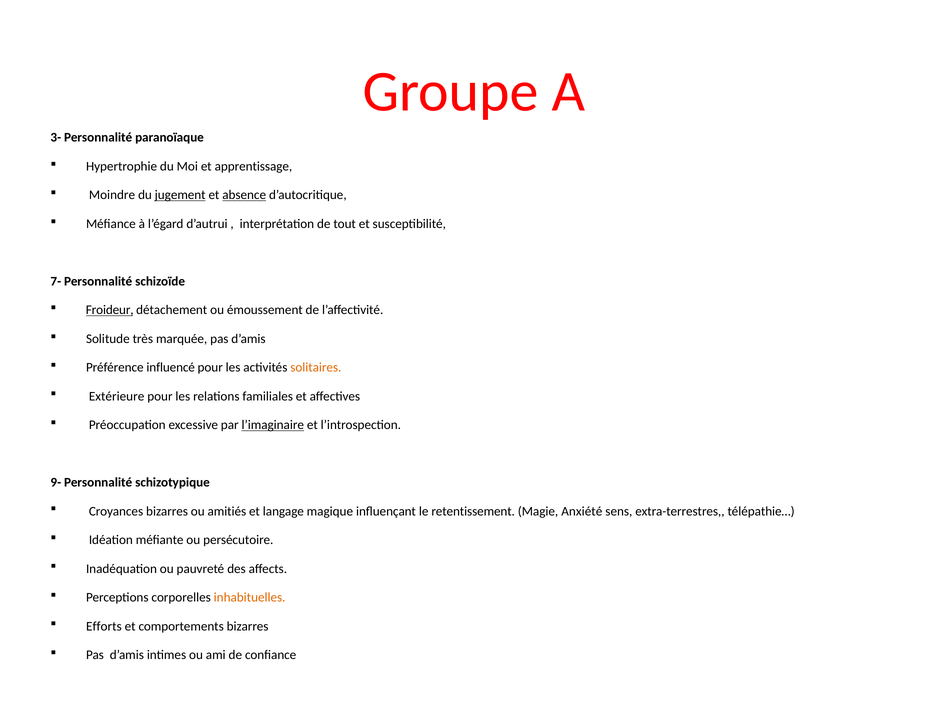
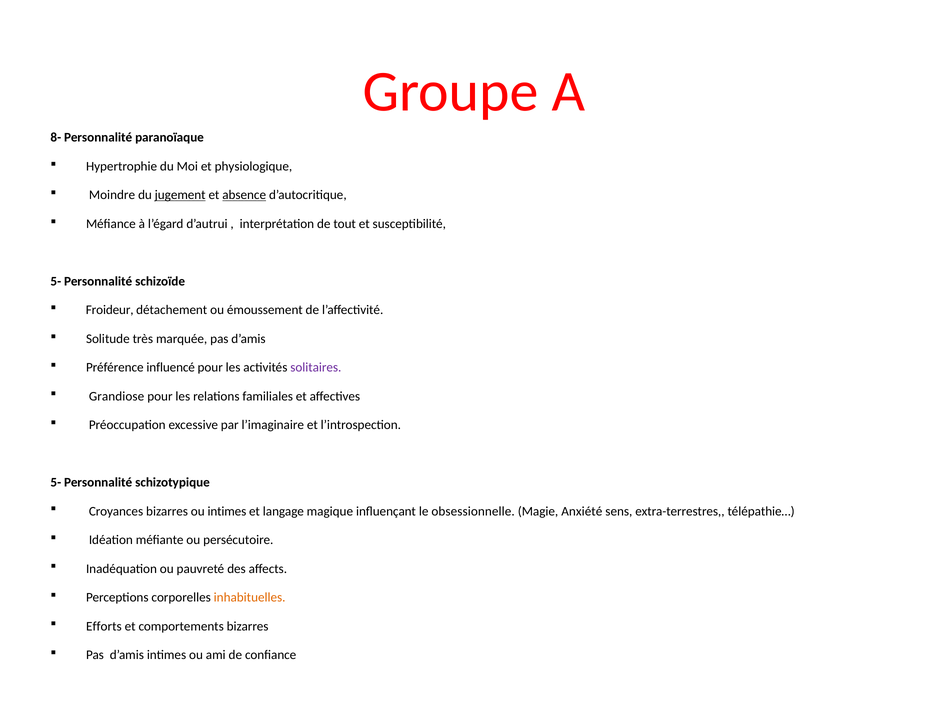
3-: 3- -> 8-
apprentissage: apprentissage -> physiologique
7- at (56, 281): 7- -> 5-
Froideur underline: present -> none
solitaires colour: orange -> purple
Extérieure: Extérieure -> Grandiose
l’imaginaire underline: present -> none
9- at (56, 482): 9- -> 5-
ou amitiés: amitiés -> intimes
retentissement: retentissement -> obsessionnelle
